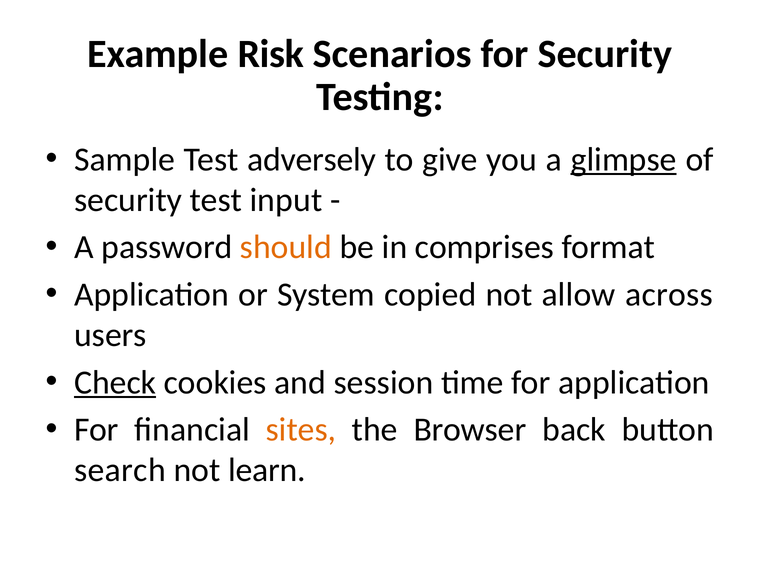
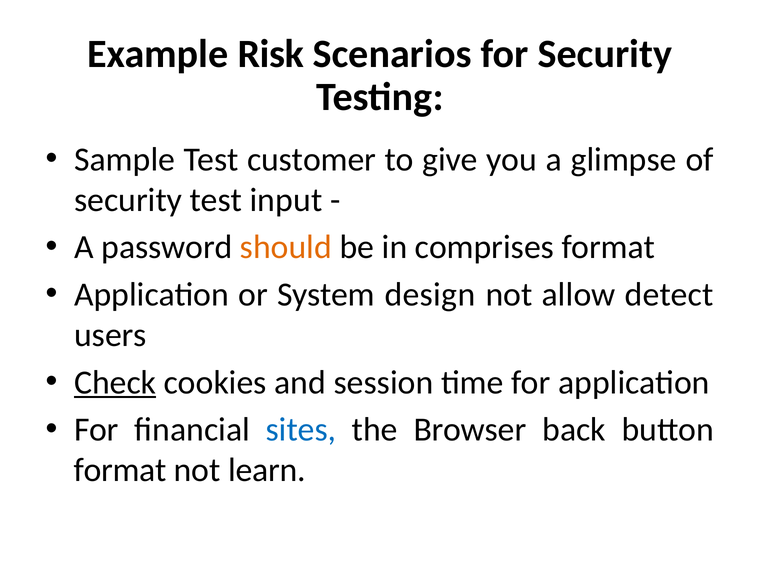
adversely: adversely -> customer
glimpse underline: present -> none
copied: copied -> design
across: across -> detect
sites colour: orange -> blue
search at (120, 470): search -> format
